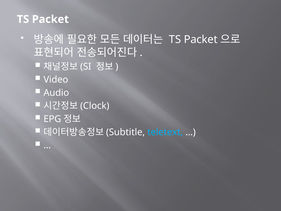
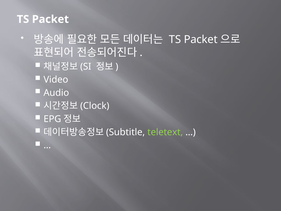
teletext colour: light blue -> light green
